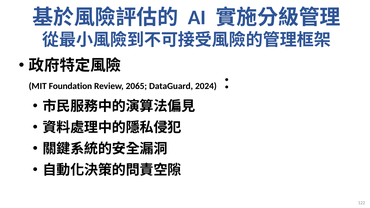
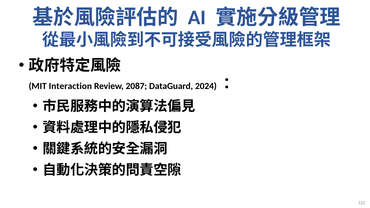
Foundation: Foundation -> Interaction
2065: 2065 -> 2087
